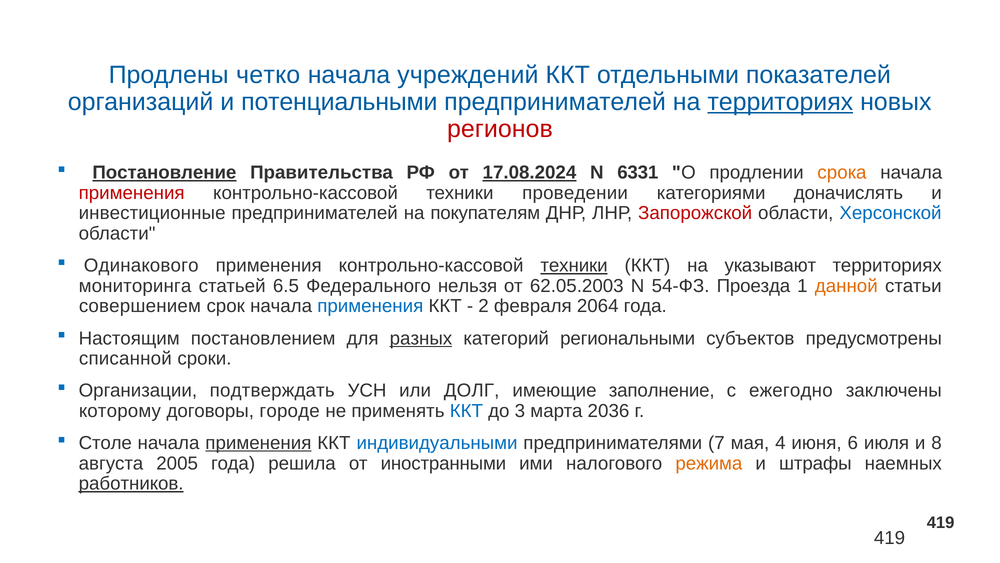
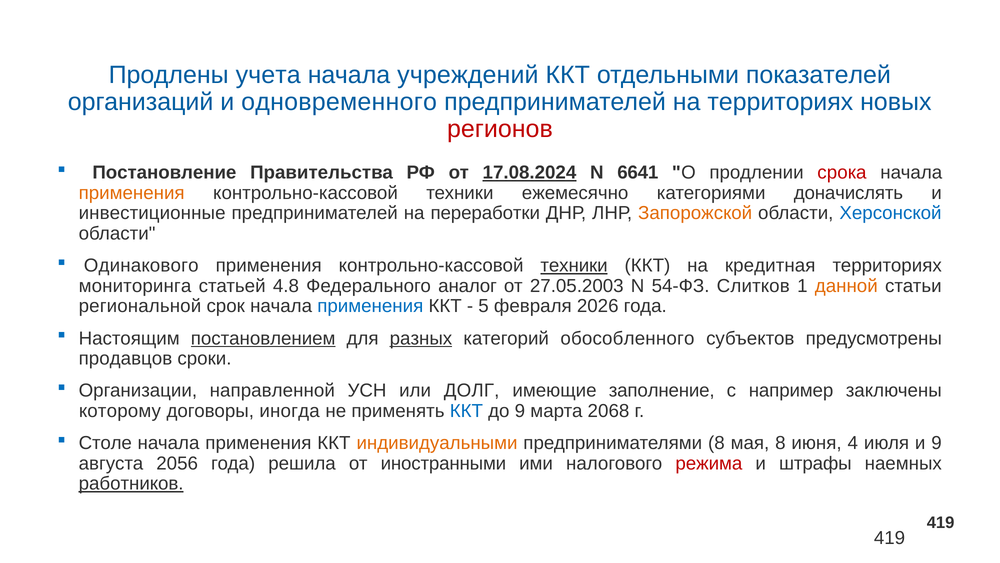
четко: четко -> учета
потенциальными: потенциальными -> одновременного
территориях at (780, 102) underline: present -> none
Постановление underline: present -> none
6331: 6331 -> 6641
срока colour: orange -> red
применения at (132, 193) colour: red -> orange
проведении: проведении -> ежемесячно
покупателям: покупателям -> переработки
Запорожской colour: red -> orange
указывают: указывают -> кредитная
6.5: 6.5 -> 4.8
нельзя: нельзя -> аналог
62.05.2003: 62.05.2003 -> 27.05.2003
Проезда: Проезда -> Слитков
совершением: совершением -> региональной
2: 2 -> 5
2064: 2064 -> 2026
постановлением underline: none -> present
региональными: региональными -> обособленного
списанной: списанной -> продавцов
подтверждать: подтверждать -> направленной
ежегодно: ежегодно -> например
городе: городе -> иногда
до 3: 3 -> 9
2036: 2036 -> 2068
применения at (258, 443) underline: present -> none
индивидуальными colour: blue -> orange
предпринимателями 7: 7 -> 8
мая 4: 4 -> 8
6: 6 -> 4
и 8: 8 -> 9
2005: 2005 -> 2056
режима colour: orange -> red
